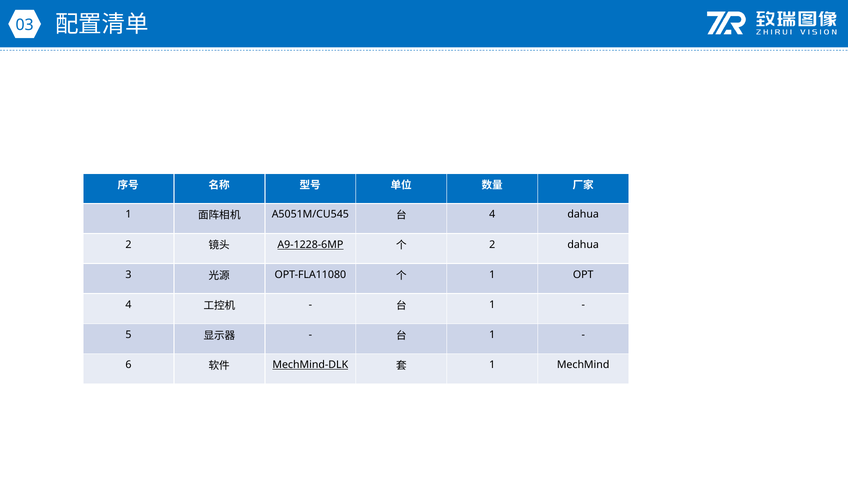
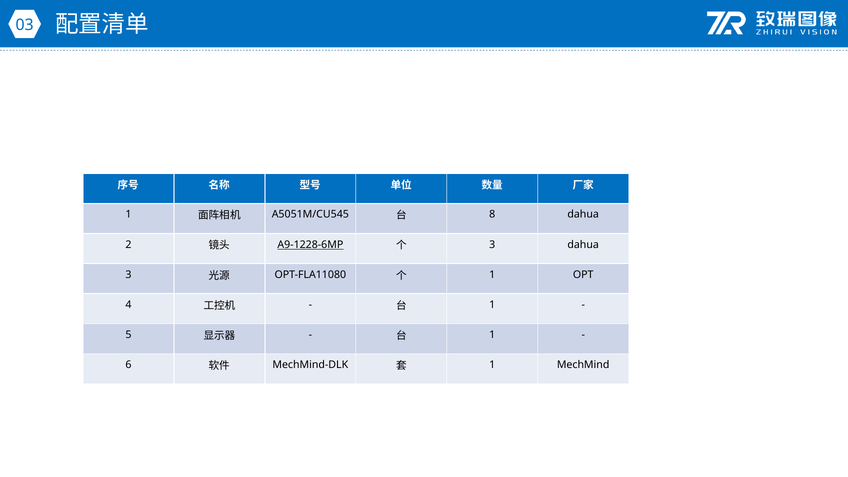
4 at (492, 214): 4 -> 8
2 at (492, 245): 2 -> 3
MechMind-DLK underline: present -> none
